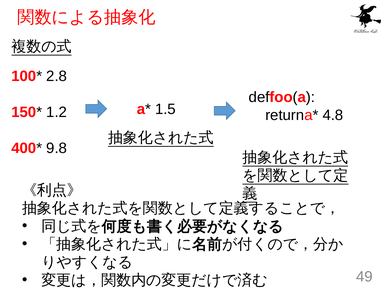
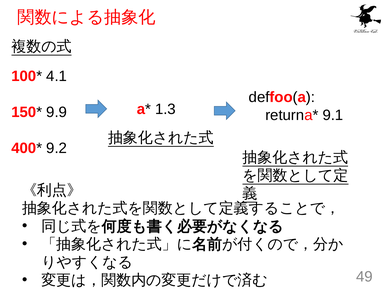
2.8: 2.8 -> 4.1
1.5: 1.5 -> 1.3
1.2: 1.2 -> 9.9
4.8: 4.8 -> 9.1
9.8: 9.8 -> 9.2
